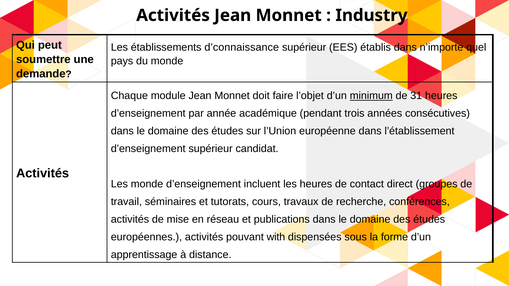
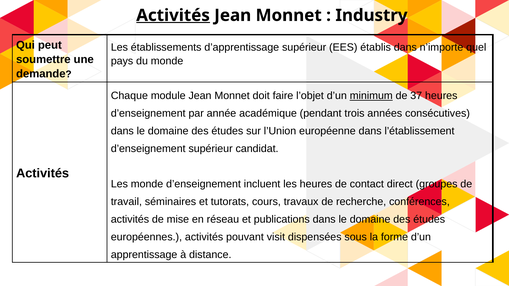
Activités at (173, 15) underline: none -> present
d’connaissance: d’connaissance -> d’apprentissage
31: 31 -> 37
with: with -> visit
